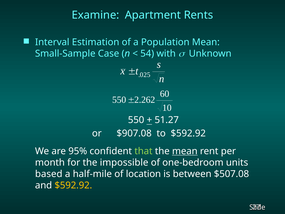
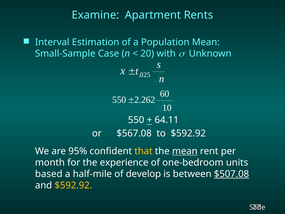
54: 54 -> 20
51.27: 51.27 -> 64.11
$907.08: $907.08 -> $567.08
that colour: light green -> yellow
impossible: impossible -> experience
location: location -> develop
$507.08 underline: none -> present
